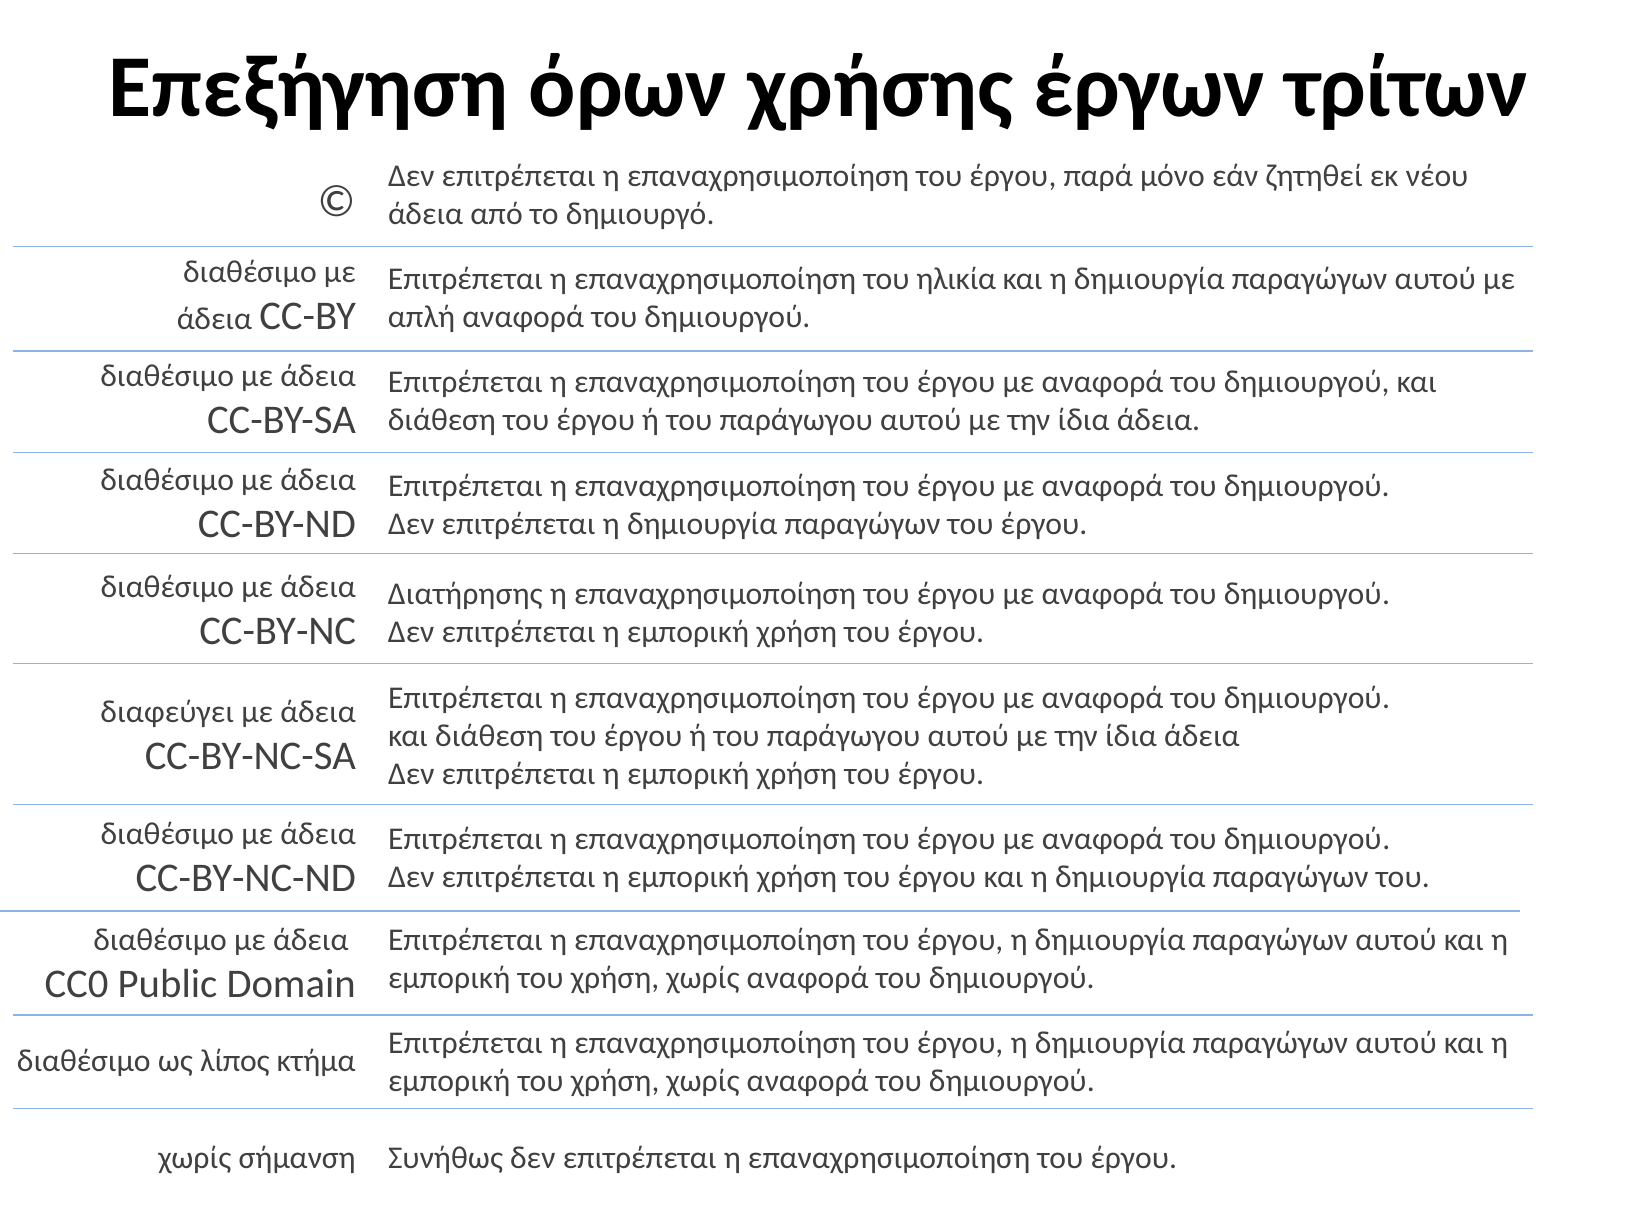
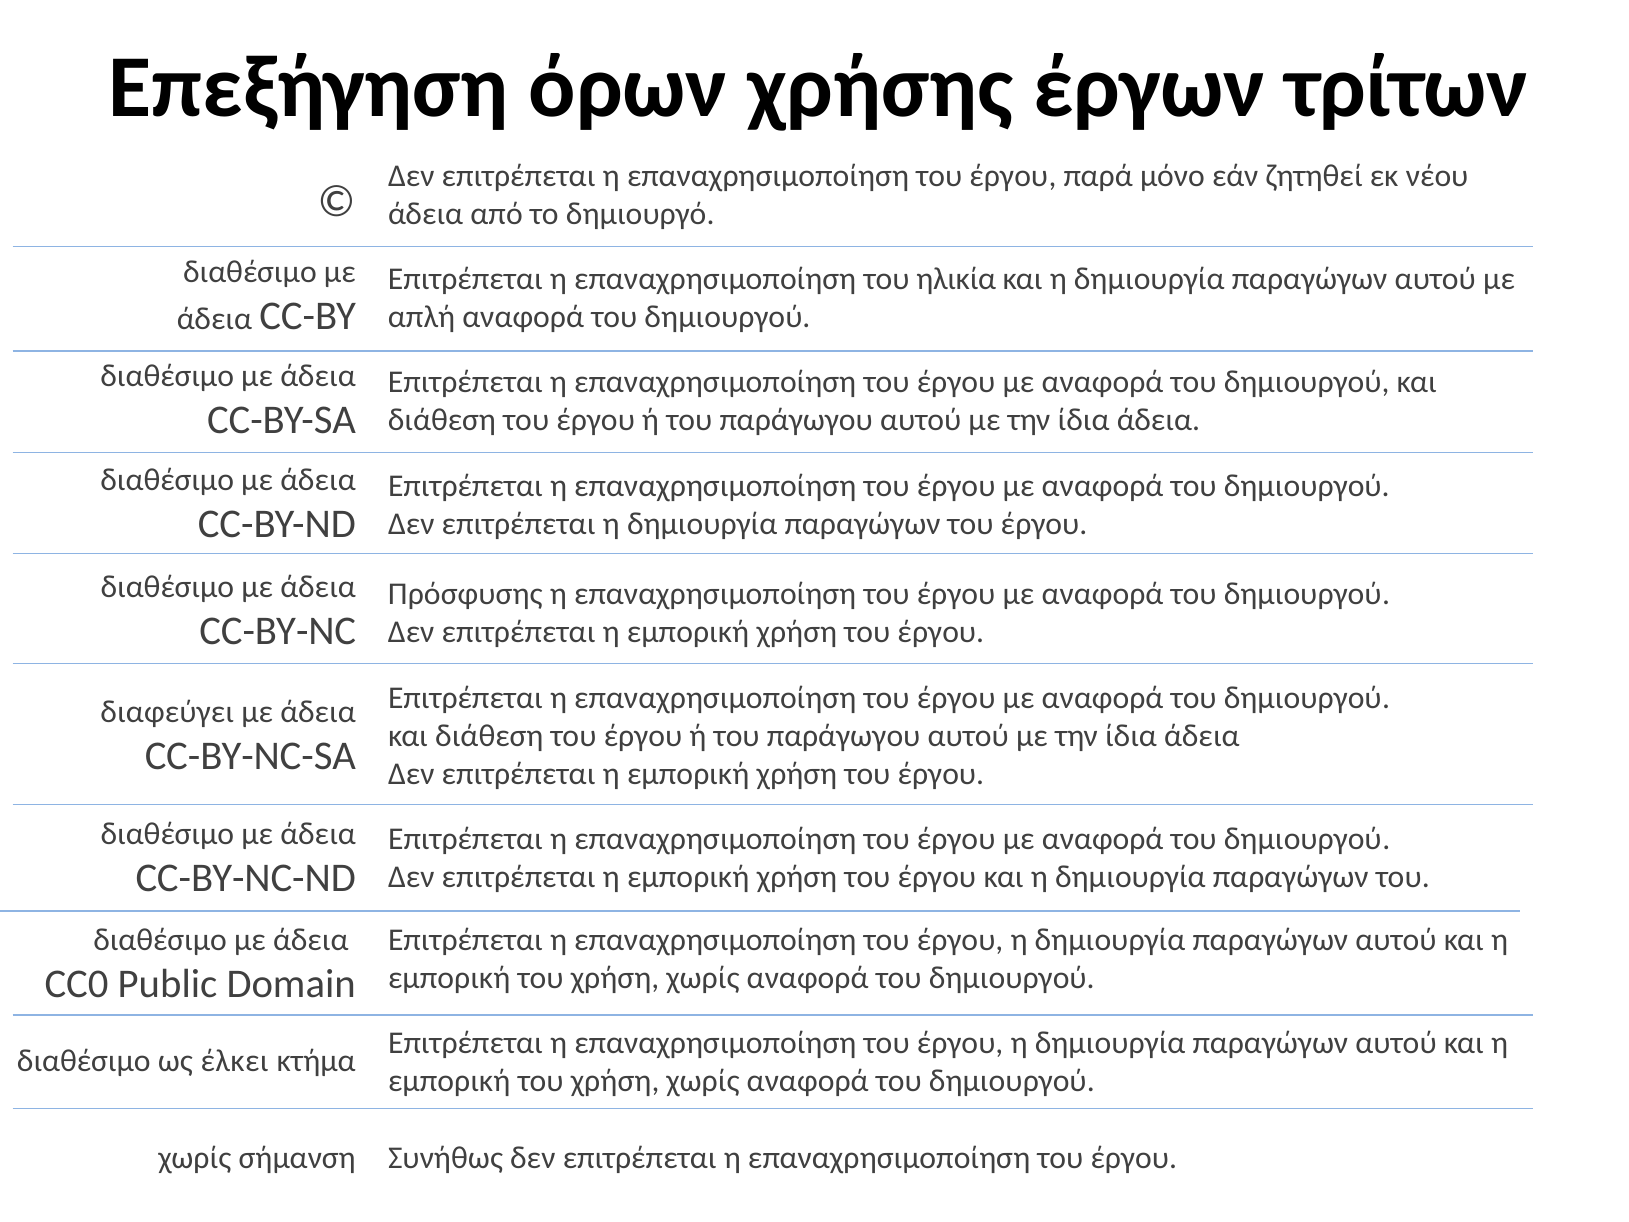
Διατήρησης: Διατήρησης -> Πρόσφυσης
λίπος: λίπος -> έλκει
